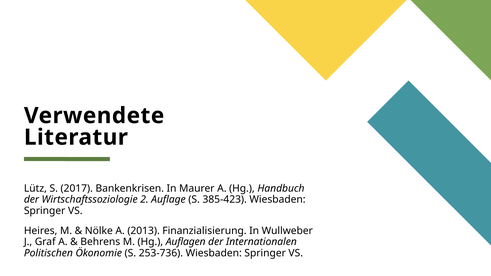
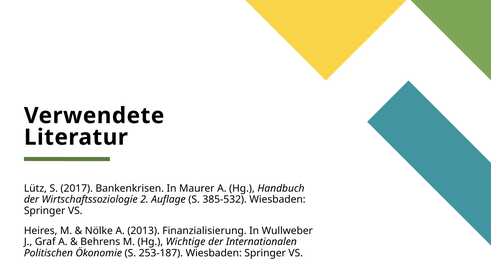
385-423: 385-423 -> 385-532
Auflagen: Auflagen -> Wichtige
253-736: 253-736 -> 253-187
